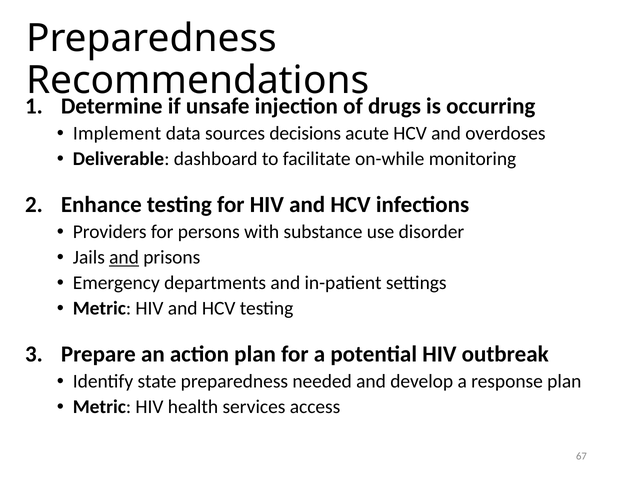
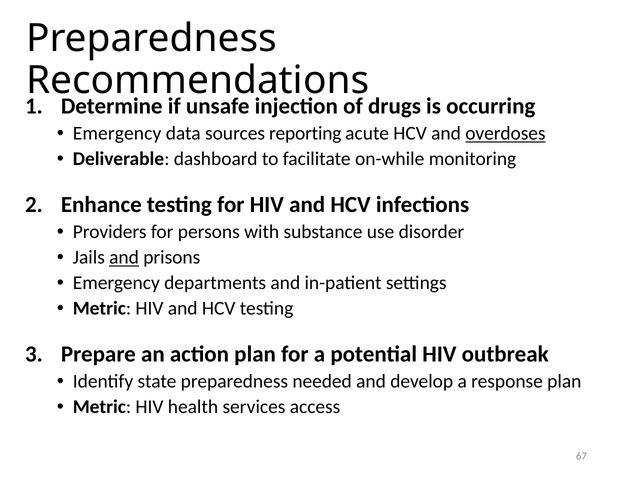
Implement at (117, 133): Implement -> Emergency
decisions: decisions -> reporting
overdoses underline: none -> present
